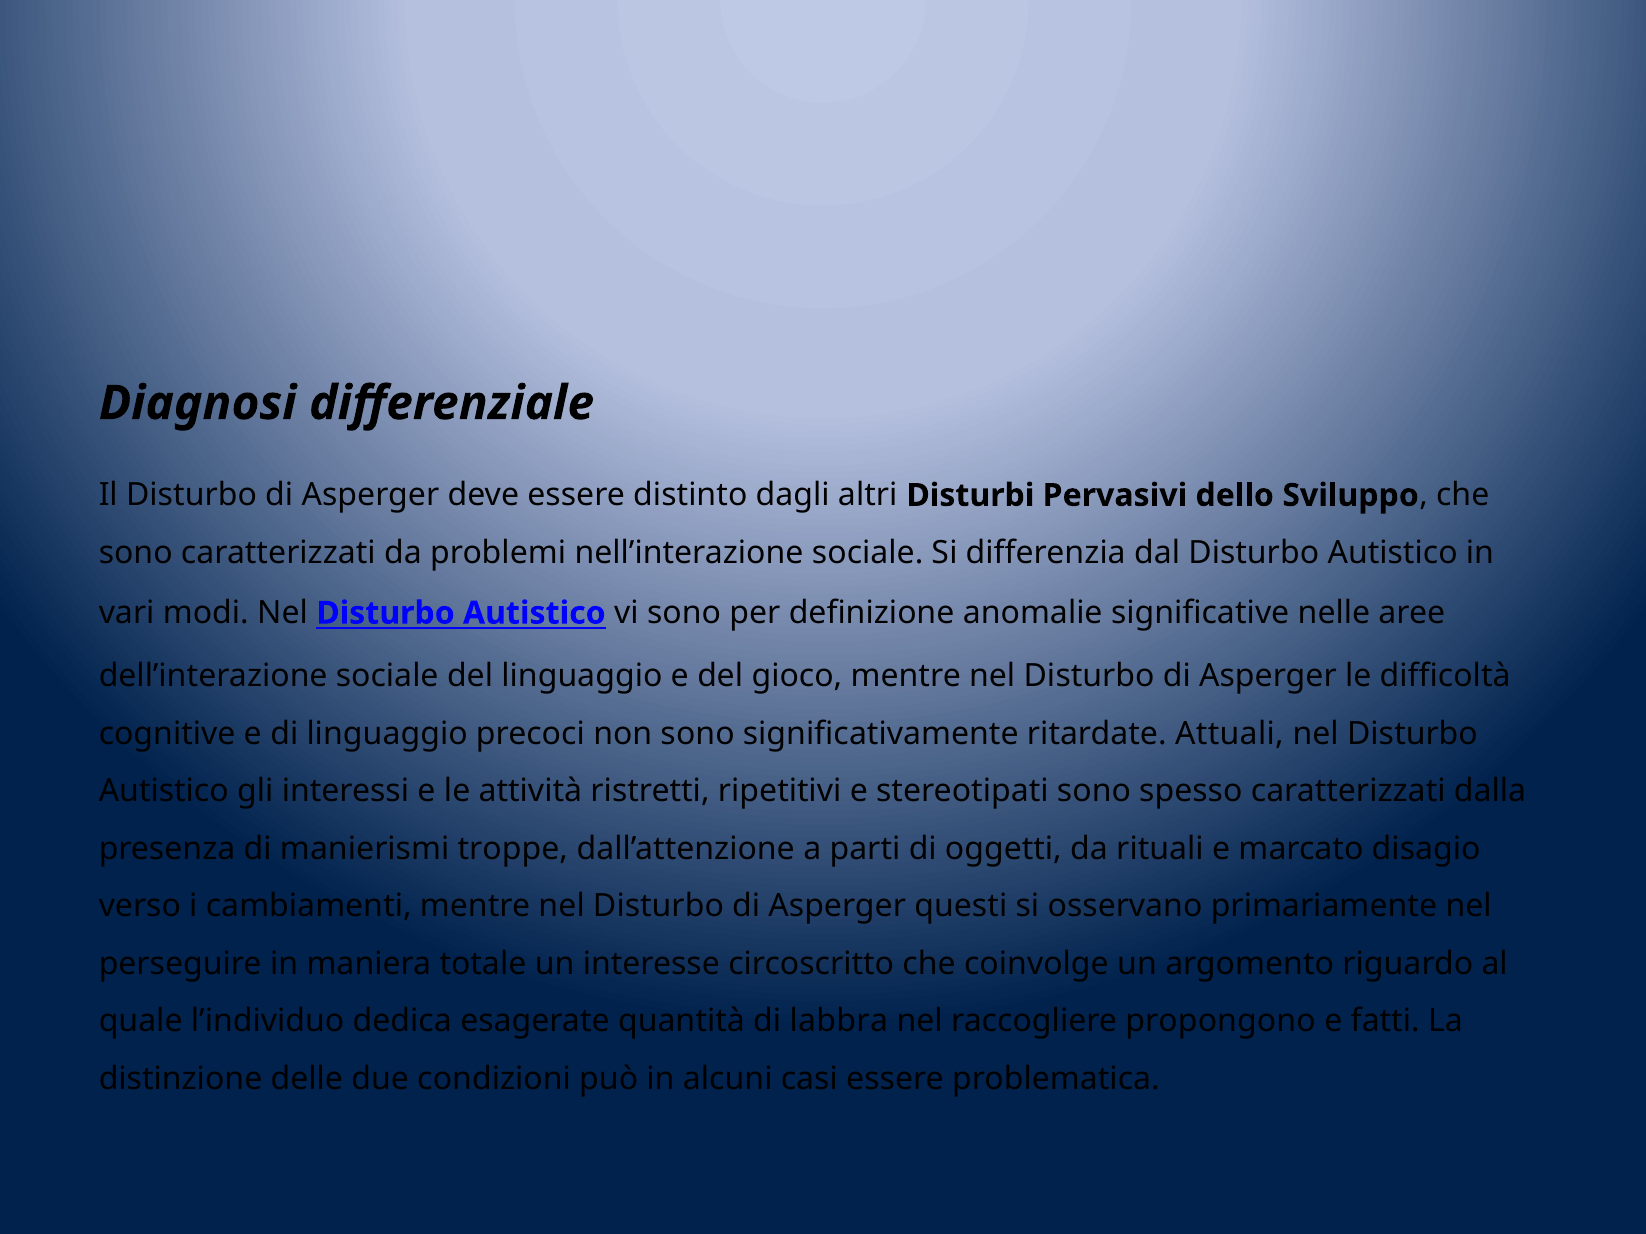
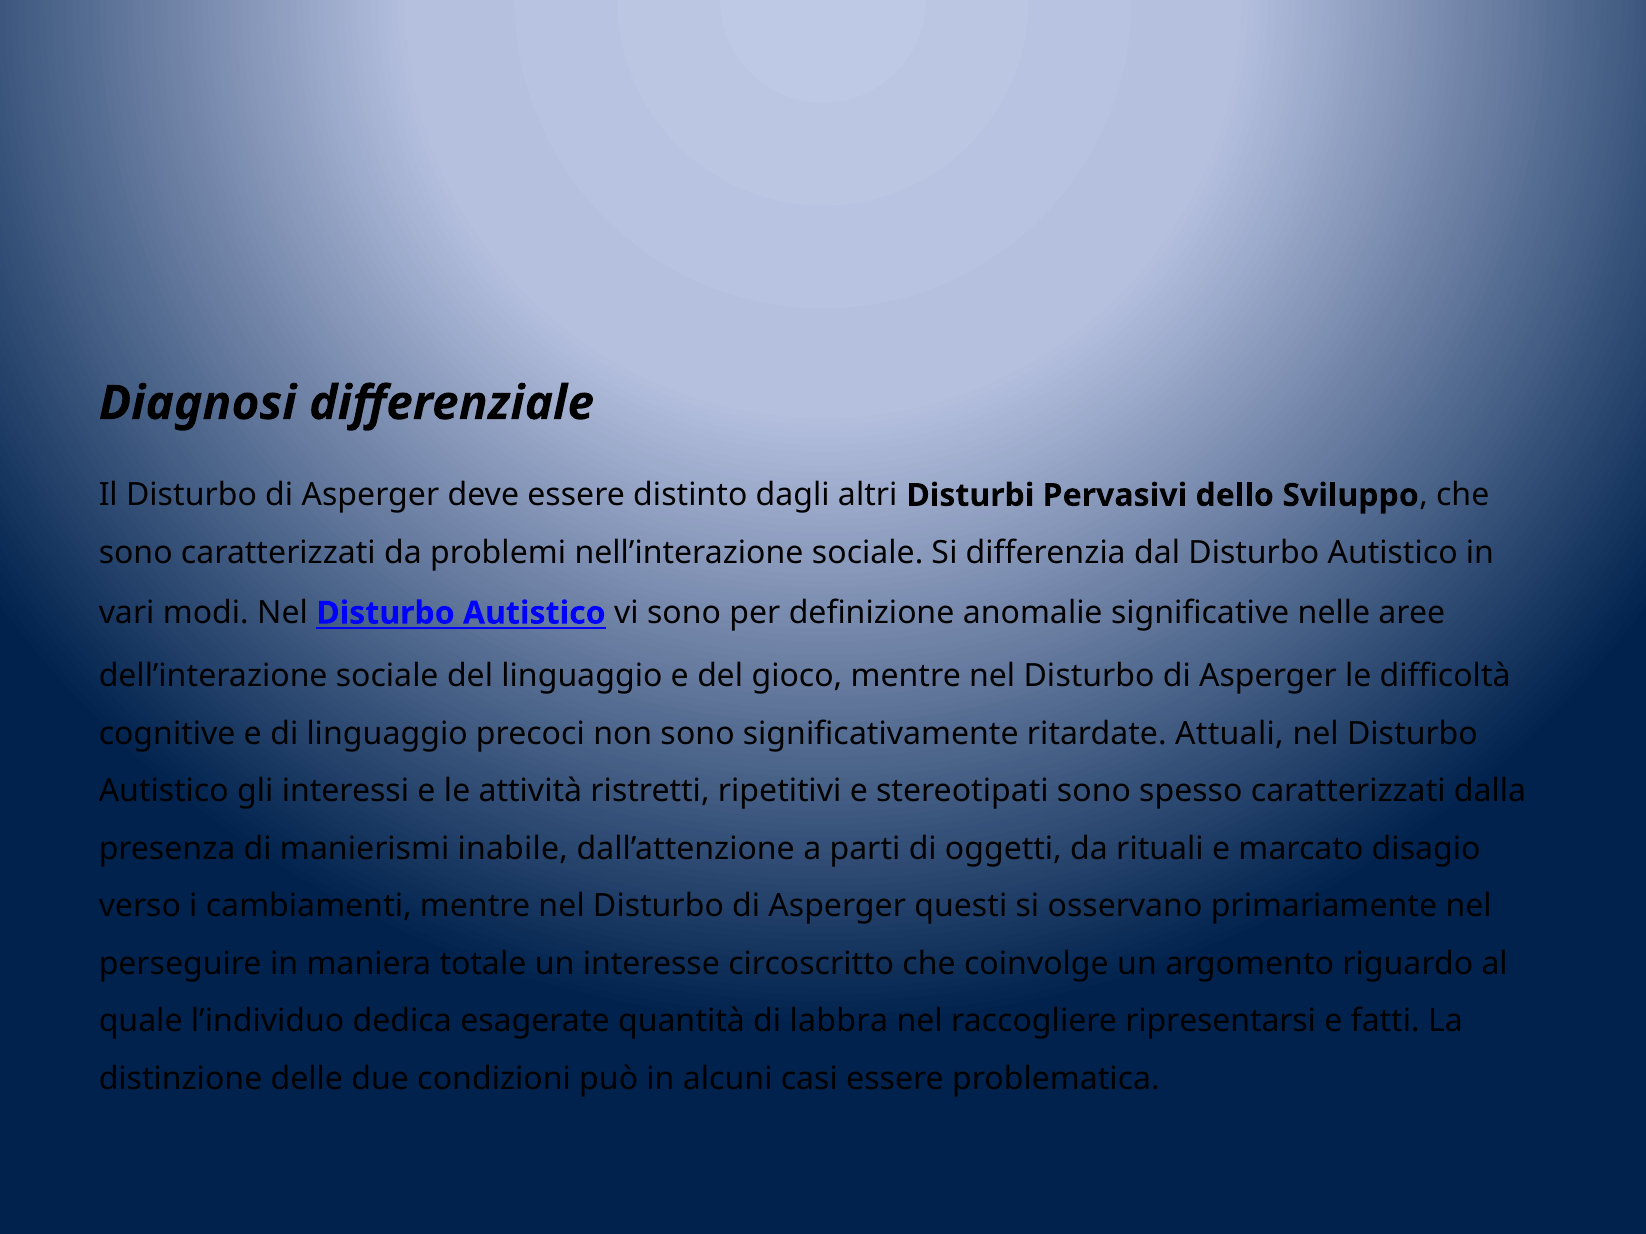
troppe: troppe -> inabile
propongono: propongono -> ripresentarsi
